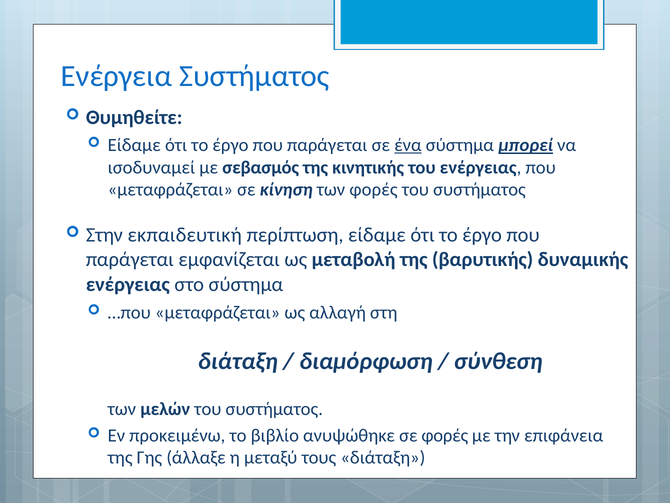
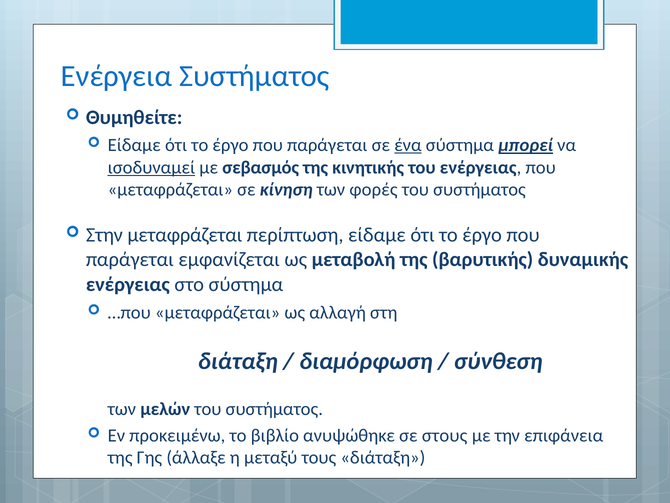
ισοδυναμεί underline: none -> present
Στην εκπαιδευτική: εκπαιδευτική -> μεταφράζεται
σε φορές: φορές -> στους
